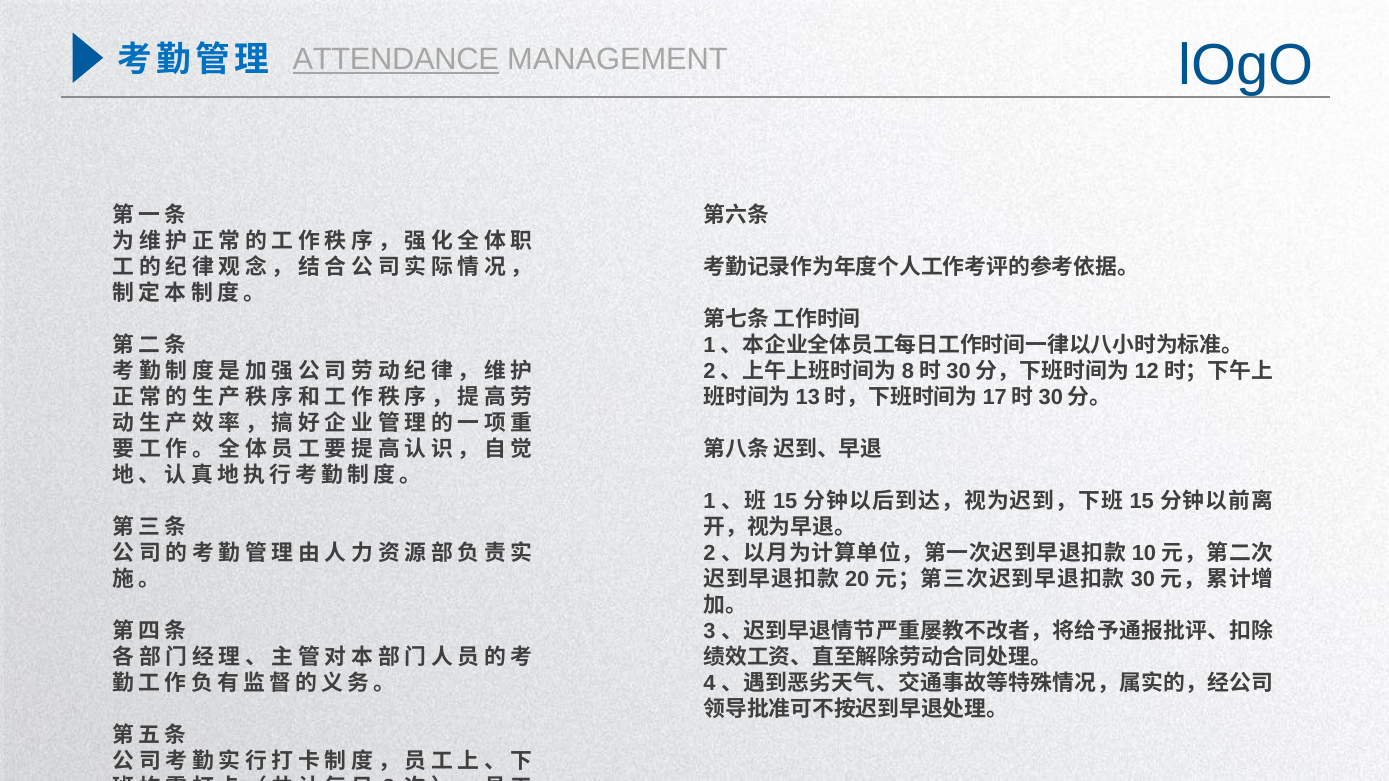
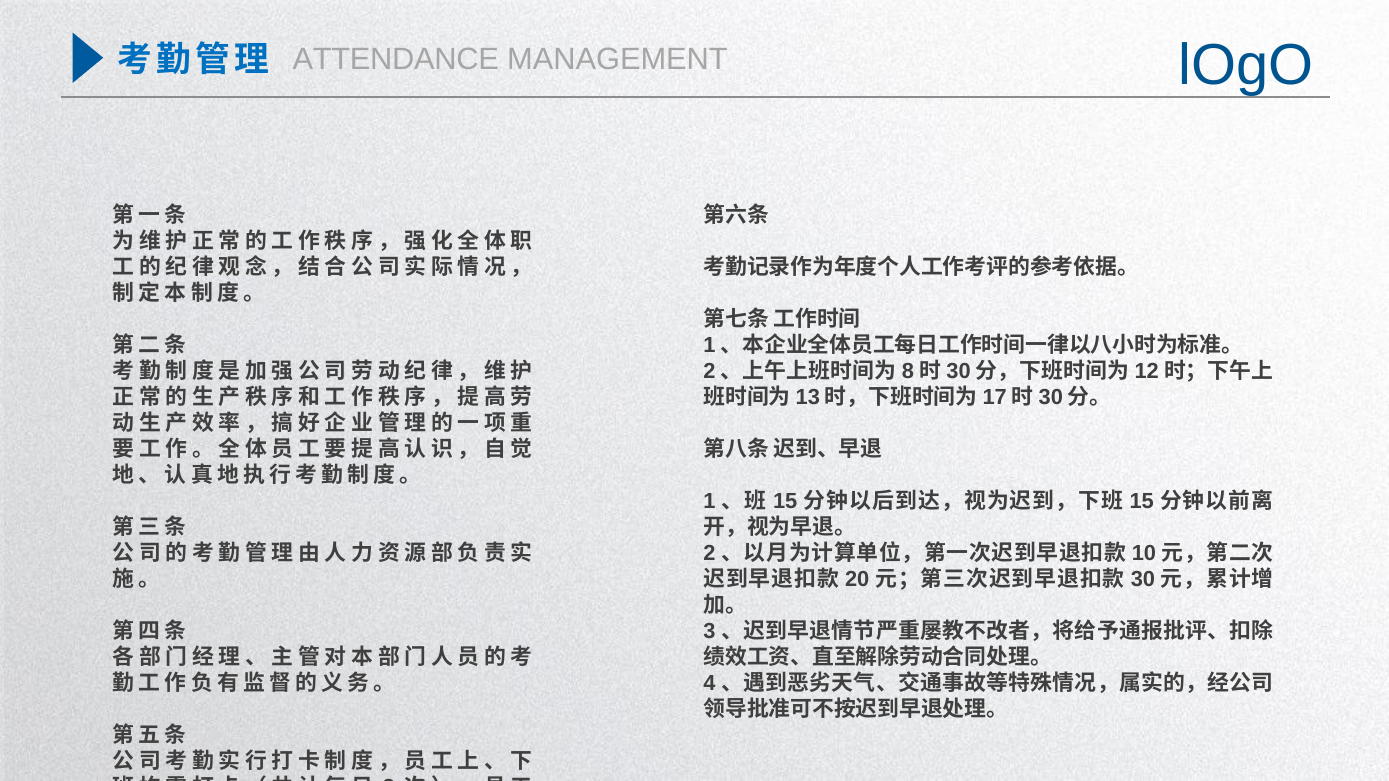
ATTENDANCE underline: present -> none
